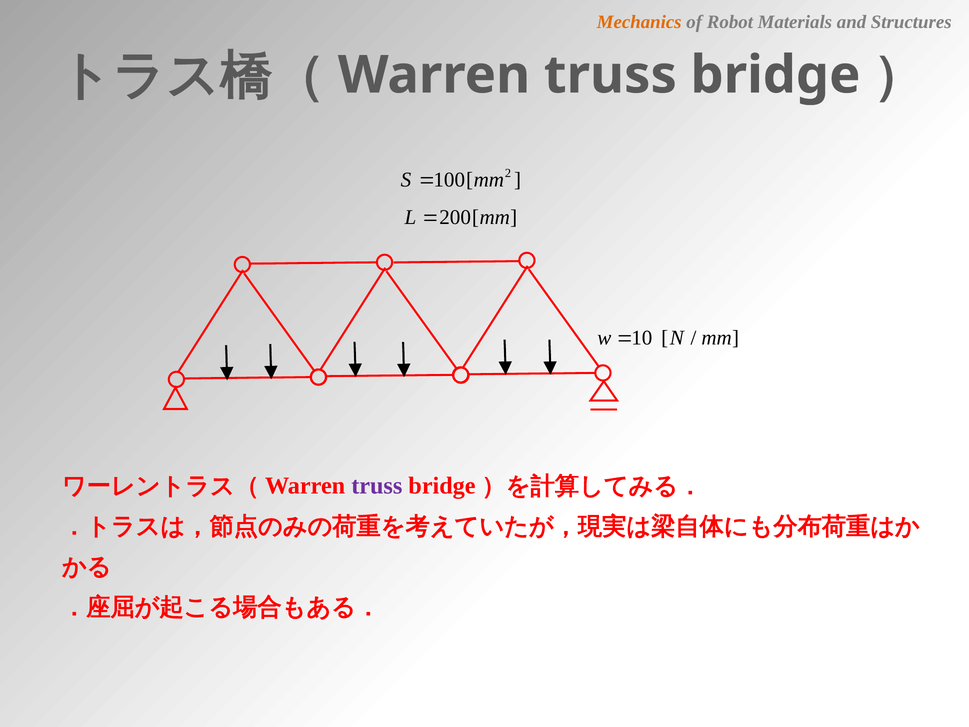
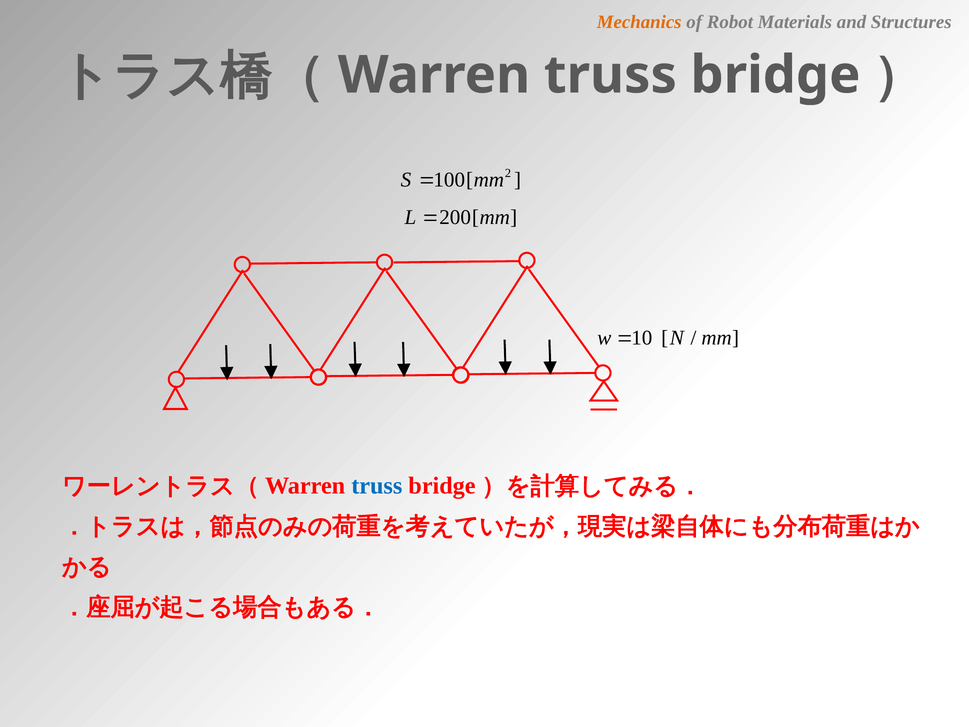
truss at (377, 486) colour: purple -> blue
